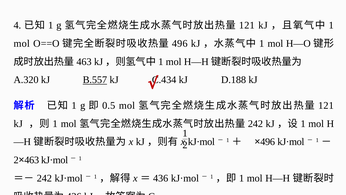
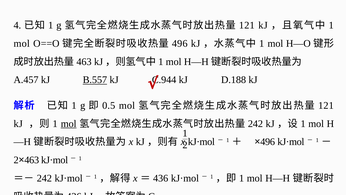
A.320: A.320 -> A.457
C.434: C.434 -> C.944
mol at (69, 123) underline: none -> present
